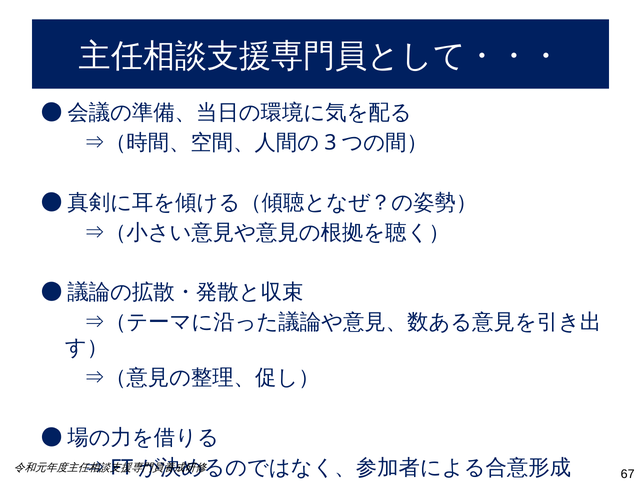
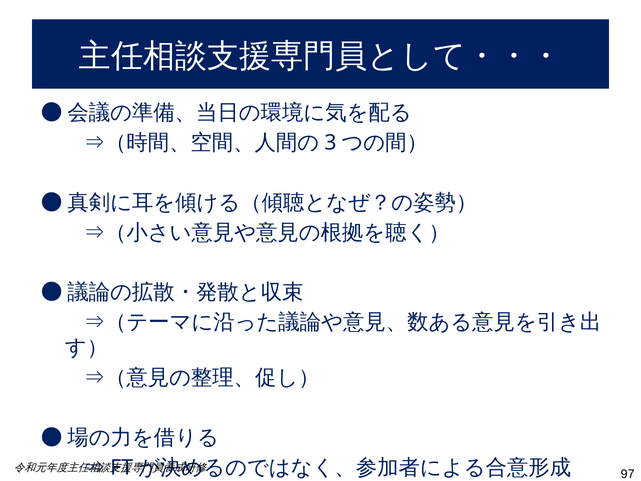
67: 67 -> 97
